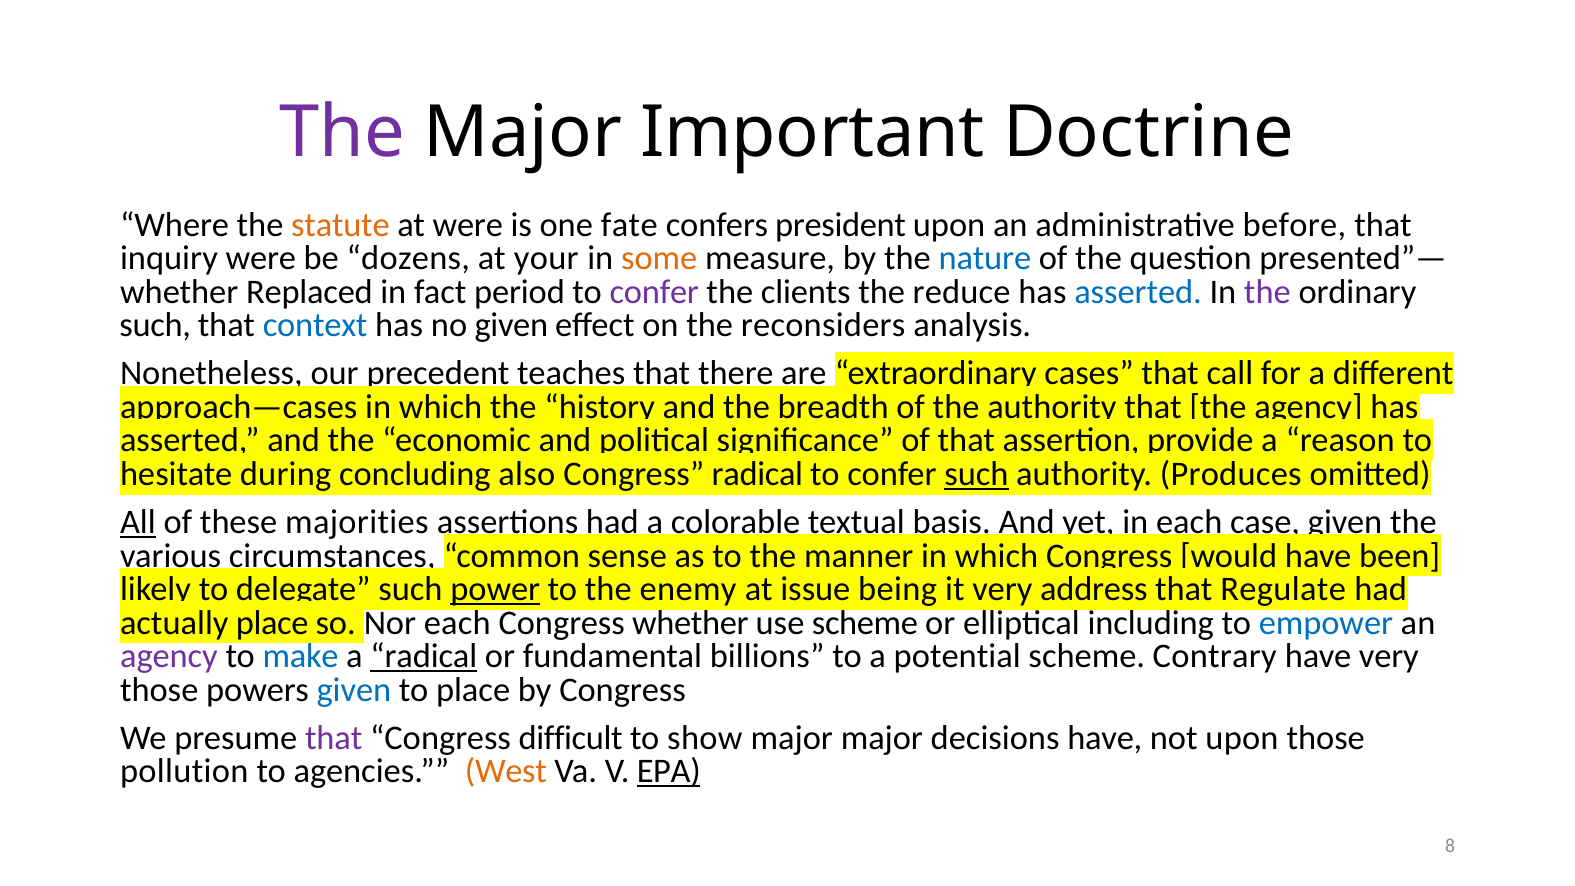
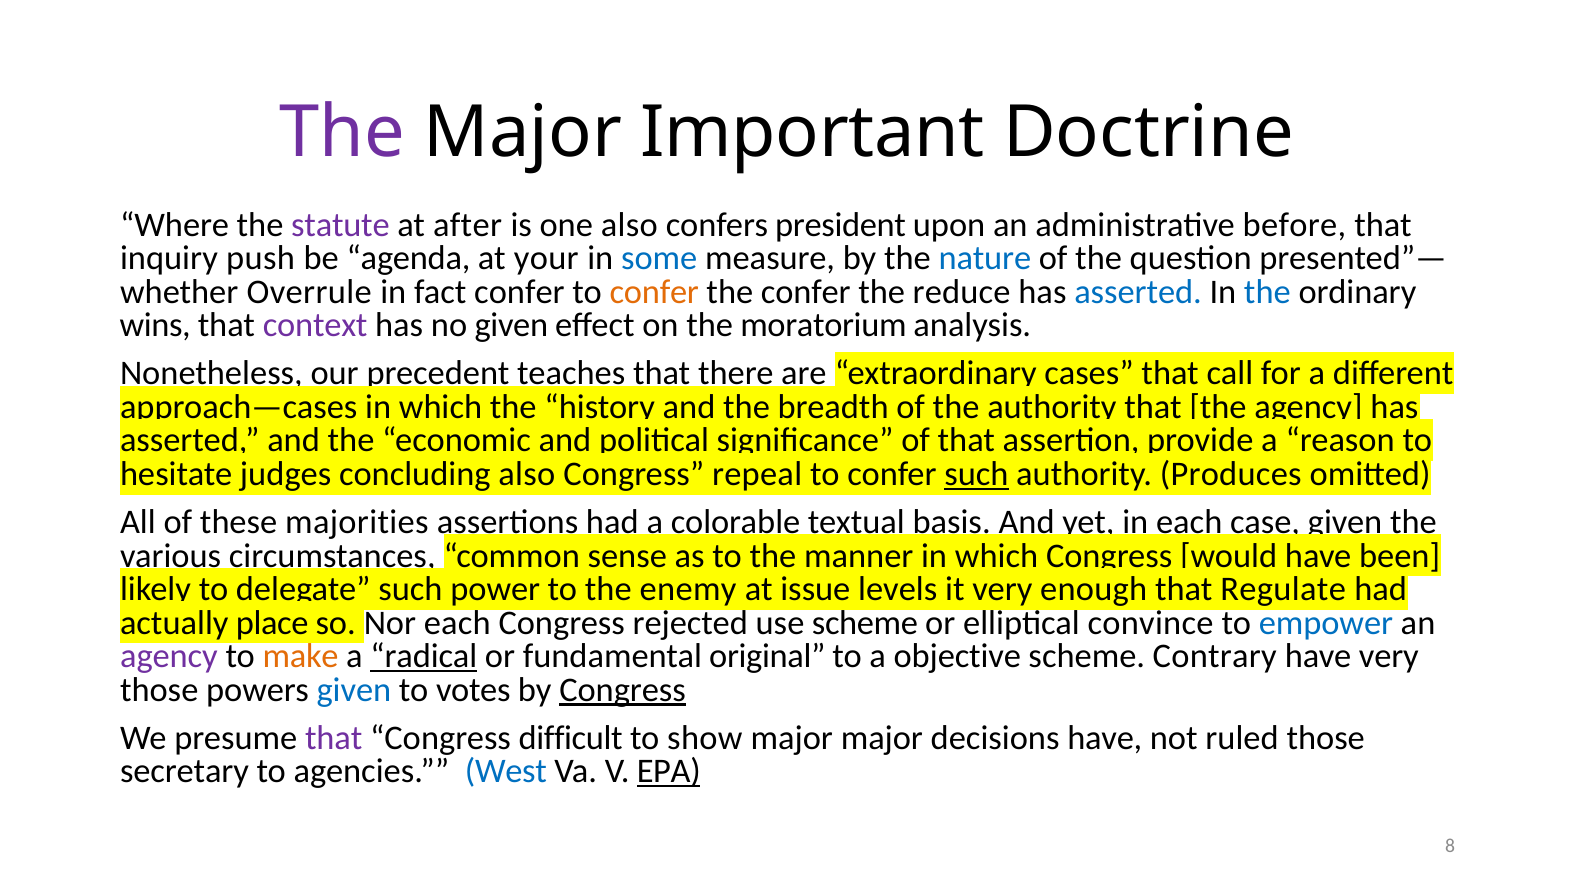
statute colour: orange -> purple
at were: were -> after
one fate: fate -> also
inquiry were: were -> push
dozens: dozens -> agenda
some colour: orange -> blue
Replaced: Replaced -> Overrule
fact period: period -> confer
confer at (654, 292) colour: purple -> orange
the clients: clients -> confer
the at (1267, 292) colour: purple -> blue
such at (155, 325): such -> wins
context colour: blue -> purple
reconsiders: reconsiders -> moratorium
during: during -> judges
Congress radical: radical -> repeal
All underline: present -> none
power underline: present -> none
being: being -> levels
address: address -> enough
Congress whether: whether -> rejected
including: including -> convince
make colour: blue -> orange
billions: billions -> original
potential: potential -> objective
to place: place -> votes
Congress at (623, 690) underline: none -> present
not upon: upon -> ruled
pollution: pollution -> secretary
West colour: orange -> blue
